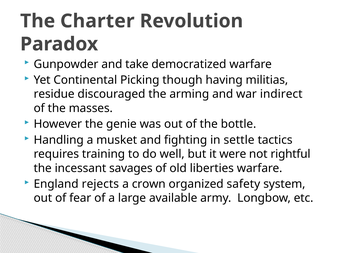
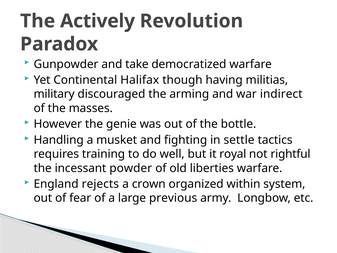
Charter: Charter -> Actively
Picking: Picking -> Halifax
residue: residue -> military
were: were -> royal
savages: savages -> powder
safety: safety -> within
available: available -> previous
